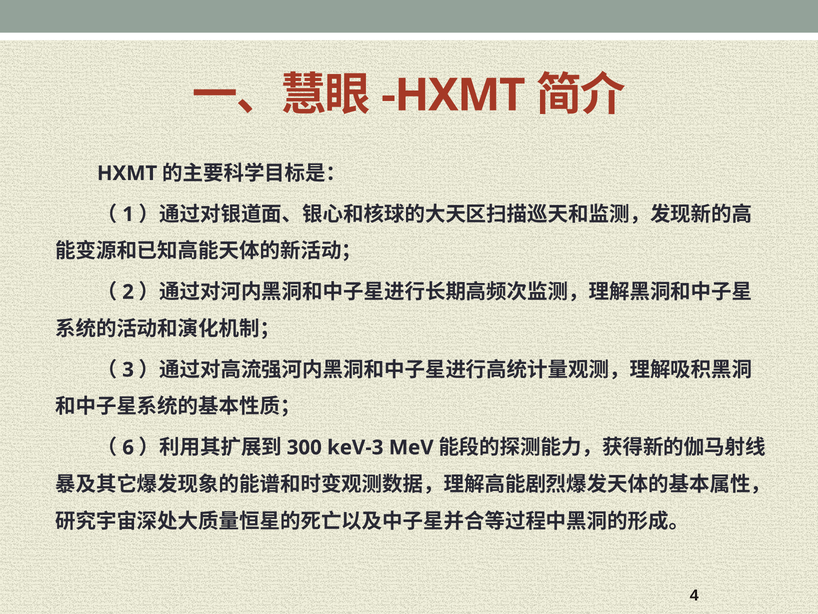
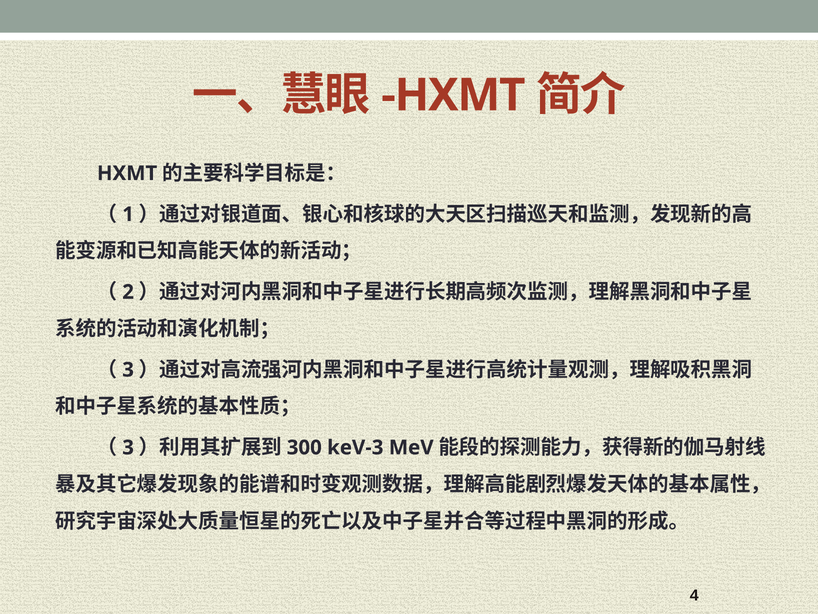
6 at (128, 447): 6 -> 3
